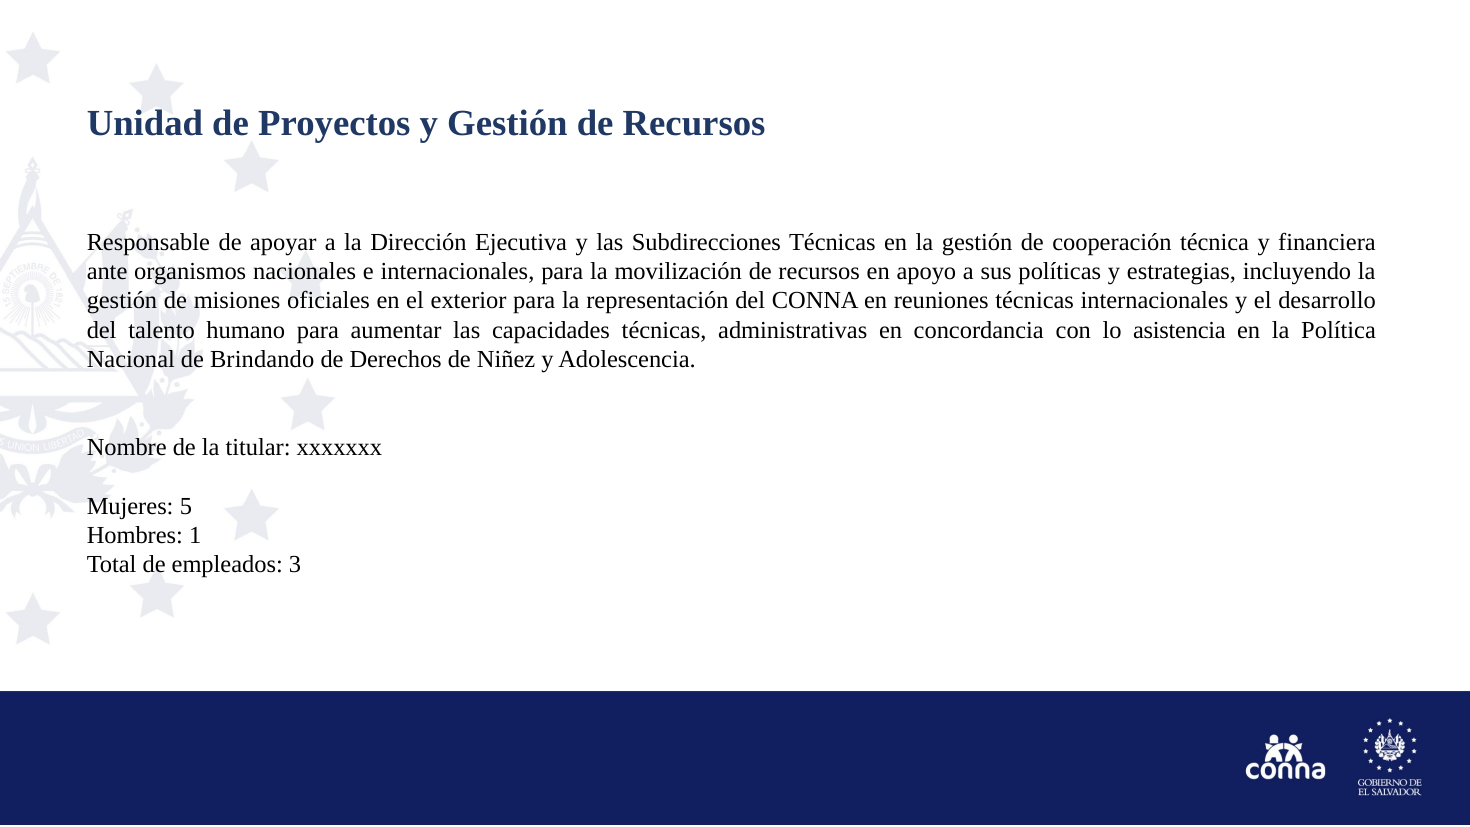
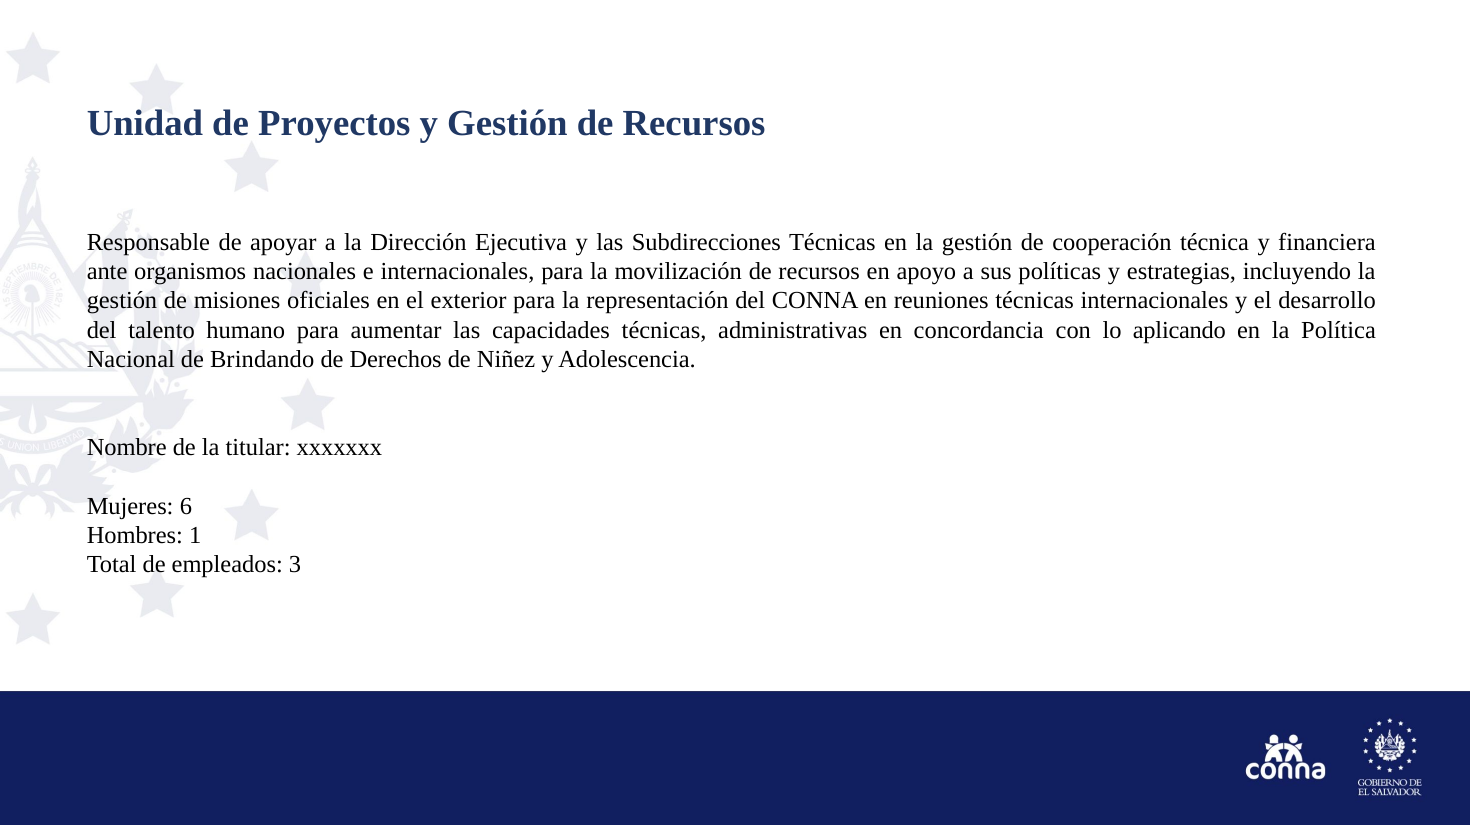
asistencia: asistencia -> aplicando
5: 5 -> 6
